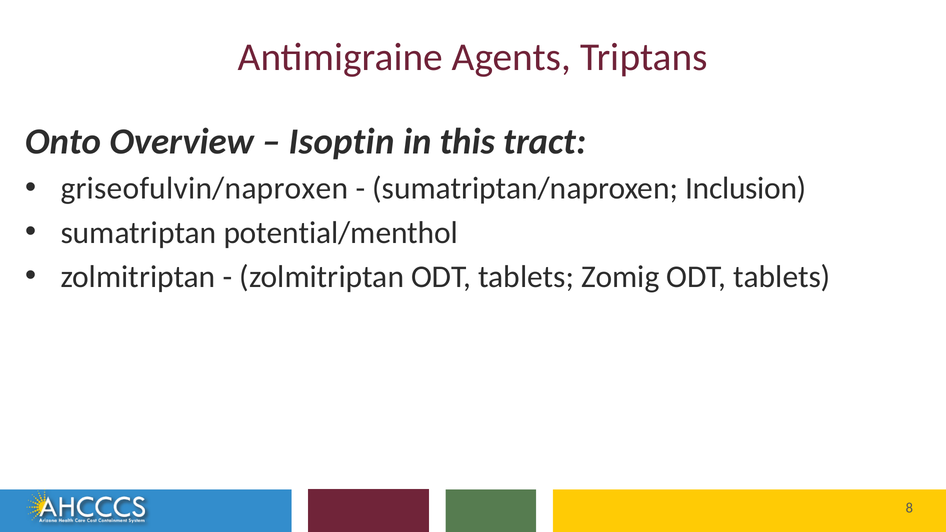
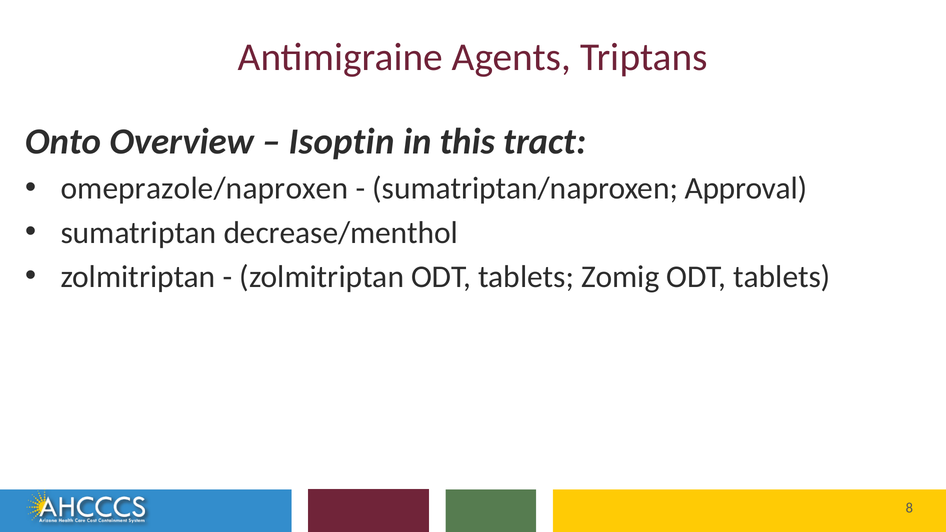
griseofulvin/naproxen: griseofulvin/naproxen -> omeprazole/naproxen
Inclusion: Inclusion -> Approval
potential/menthol: potential/menthol -> decrease/menthol
